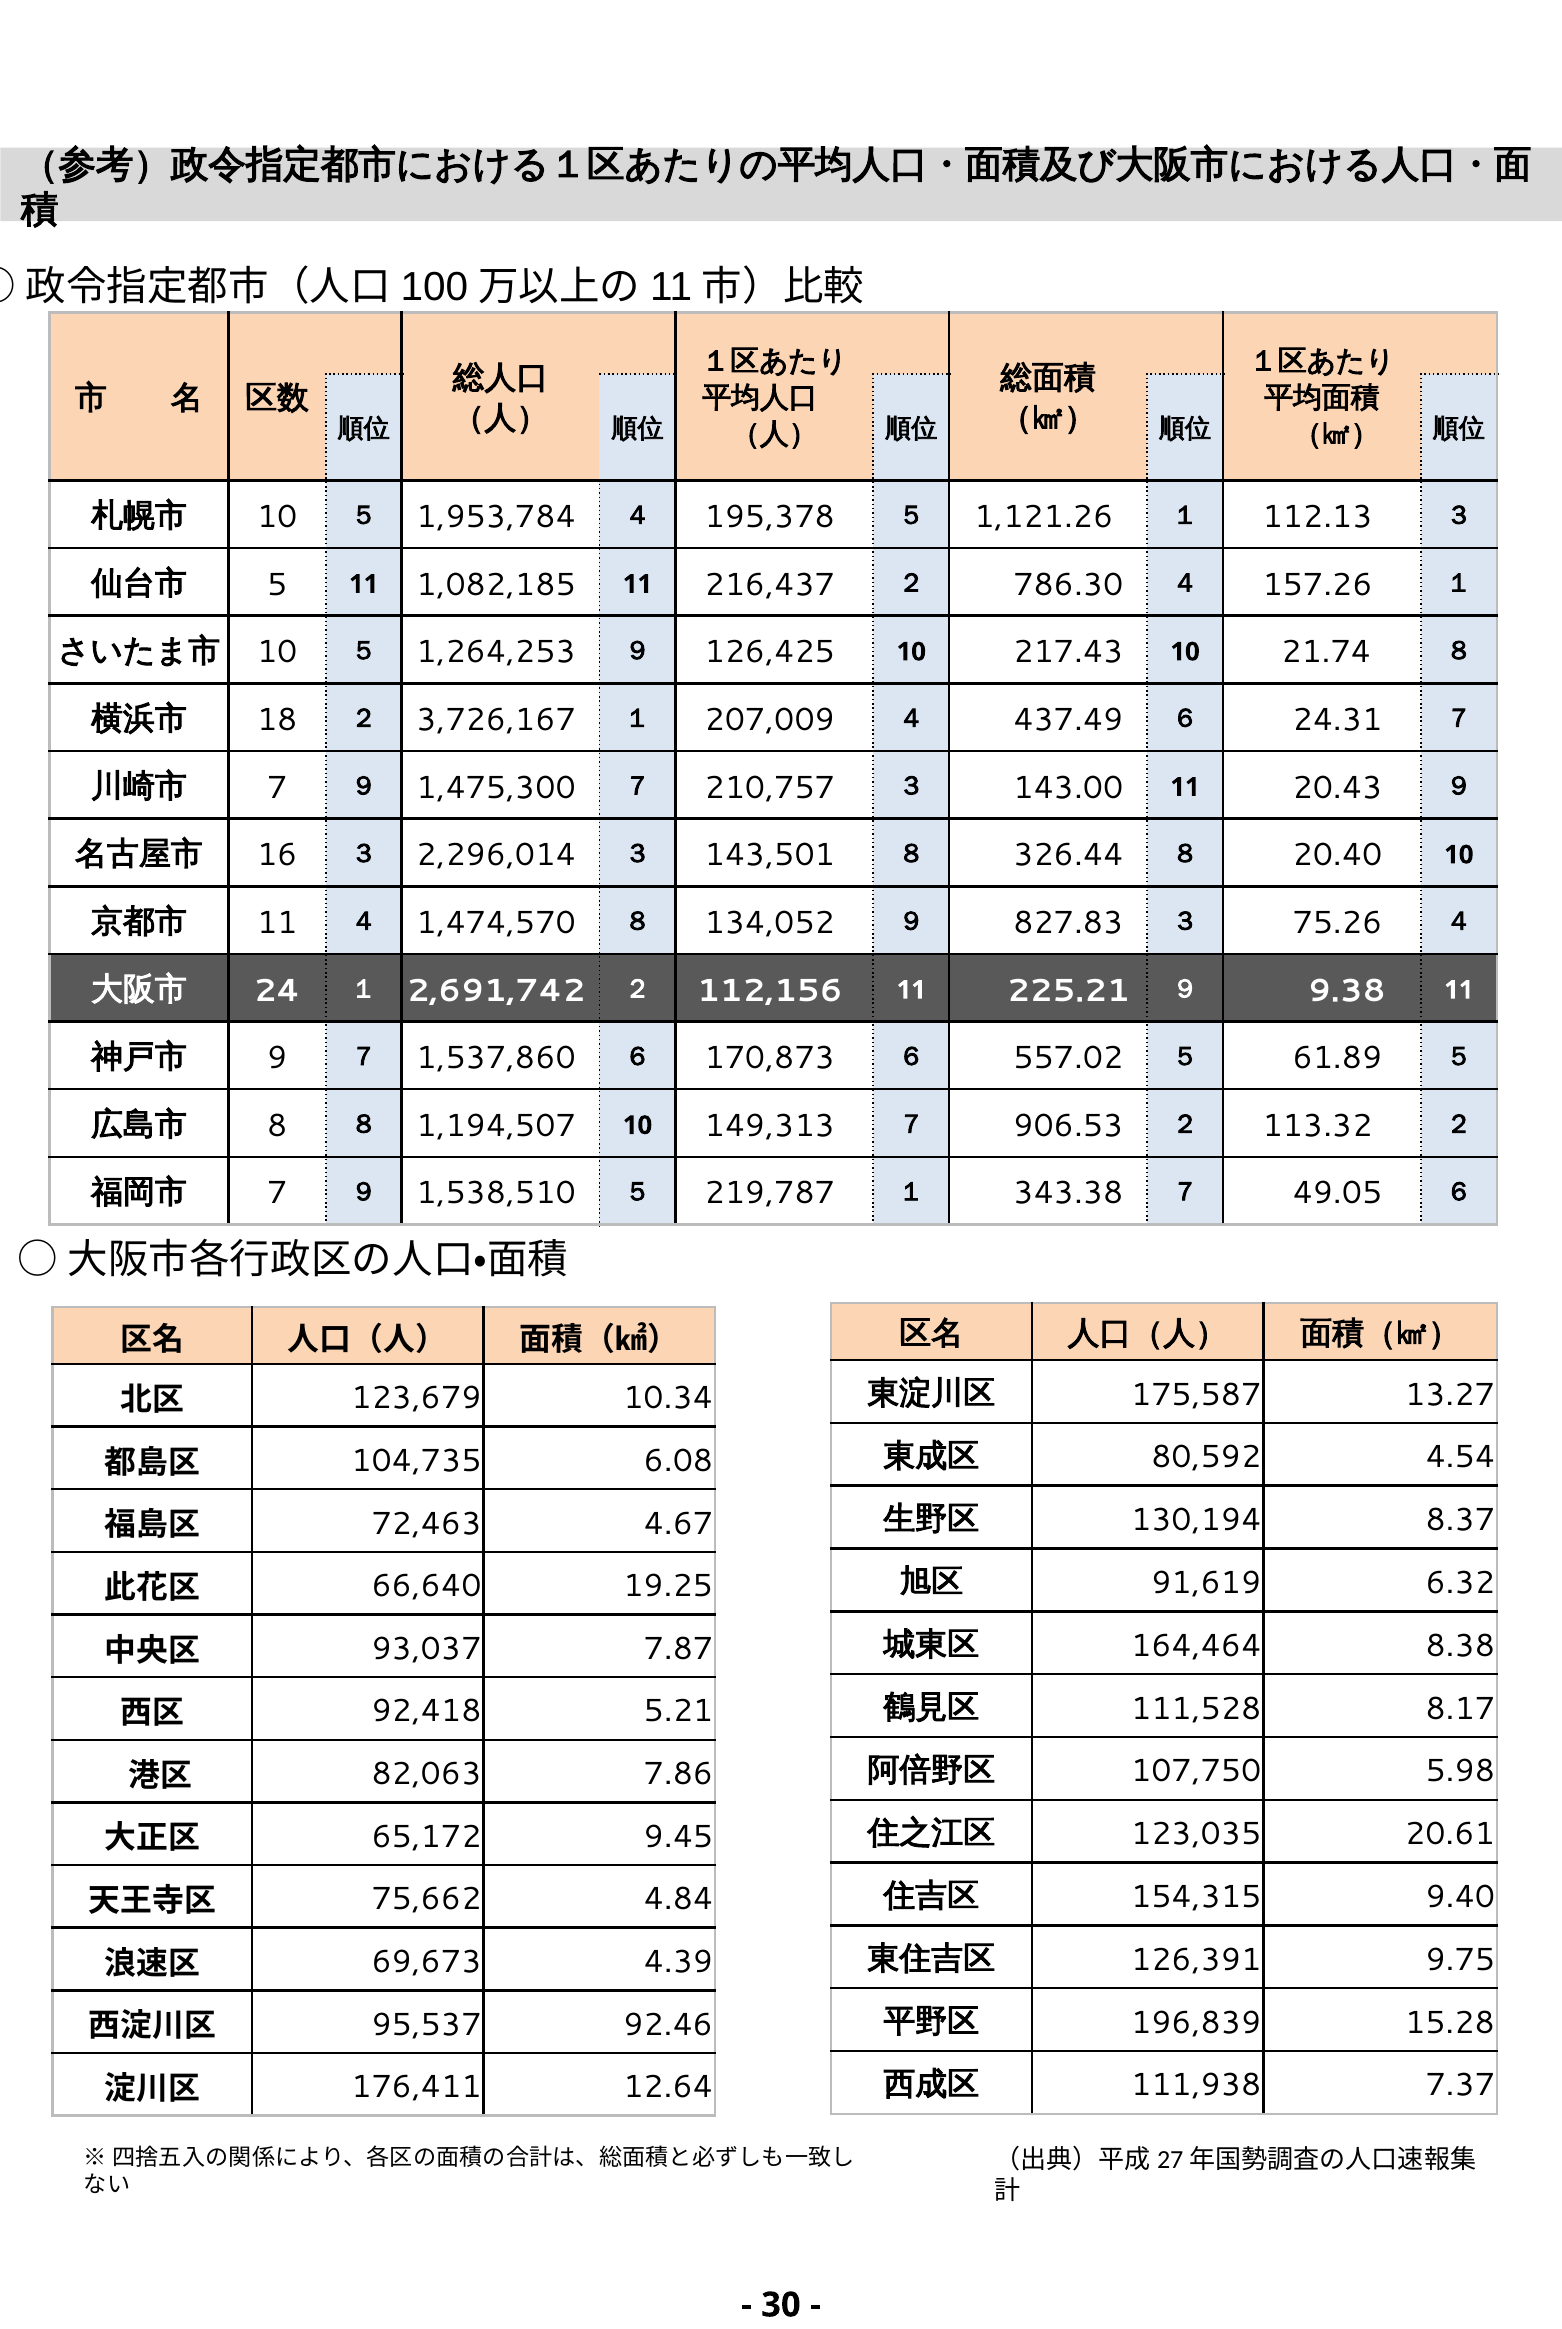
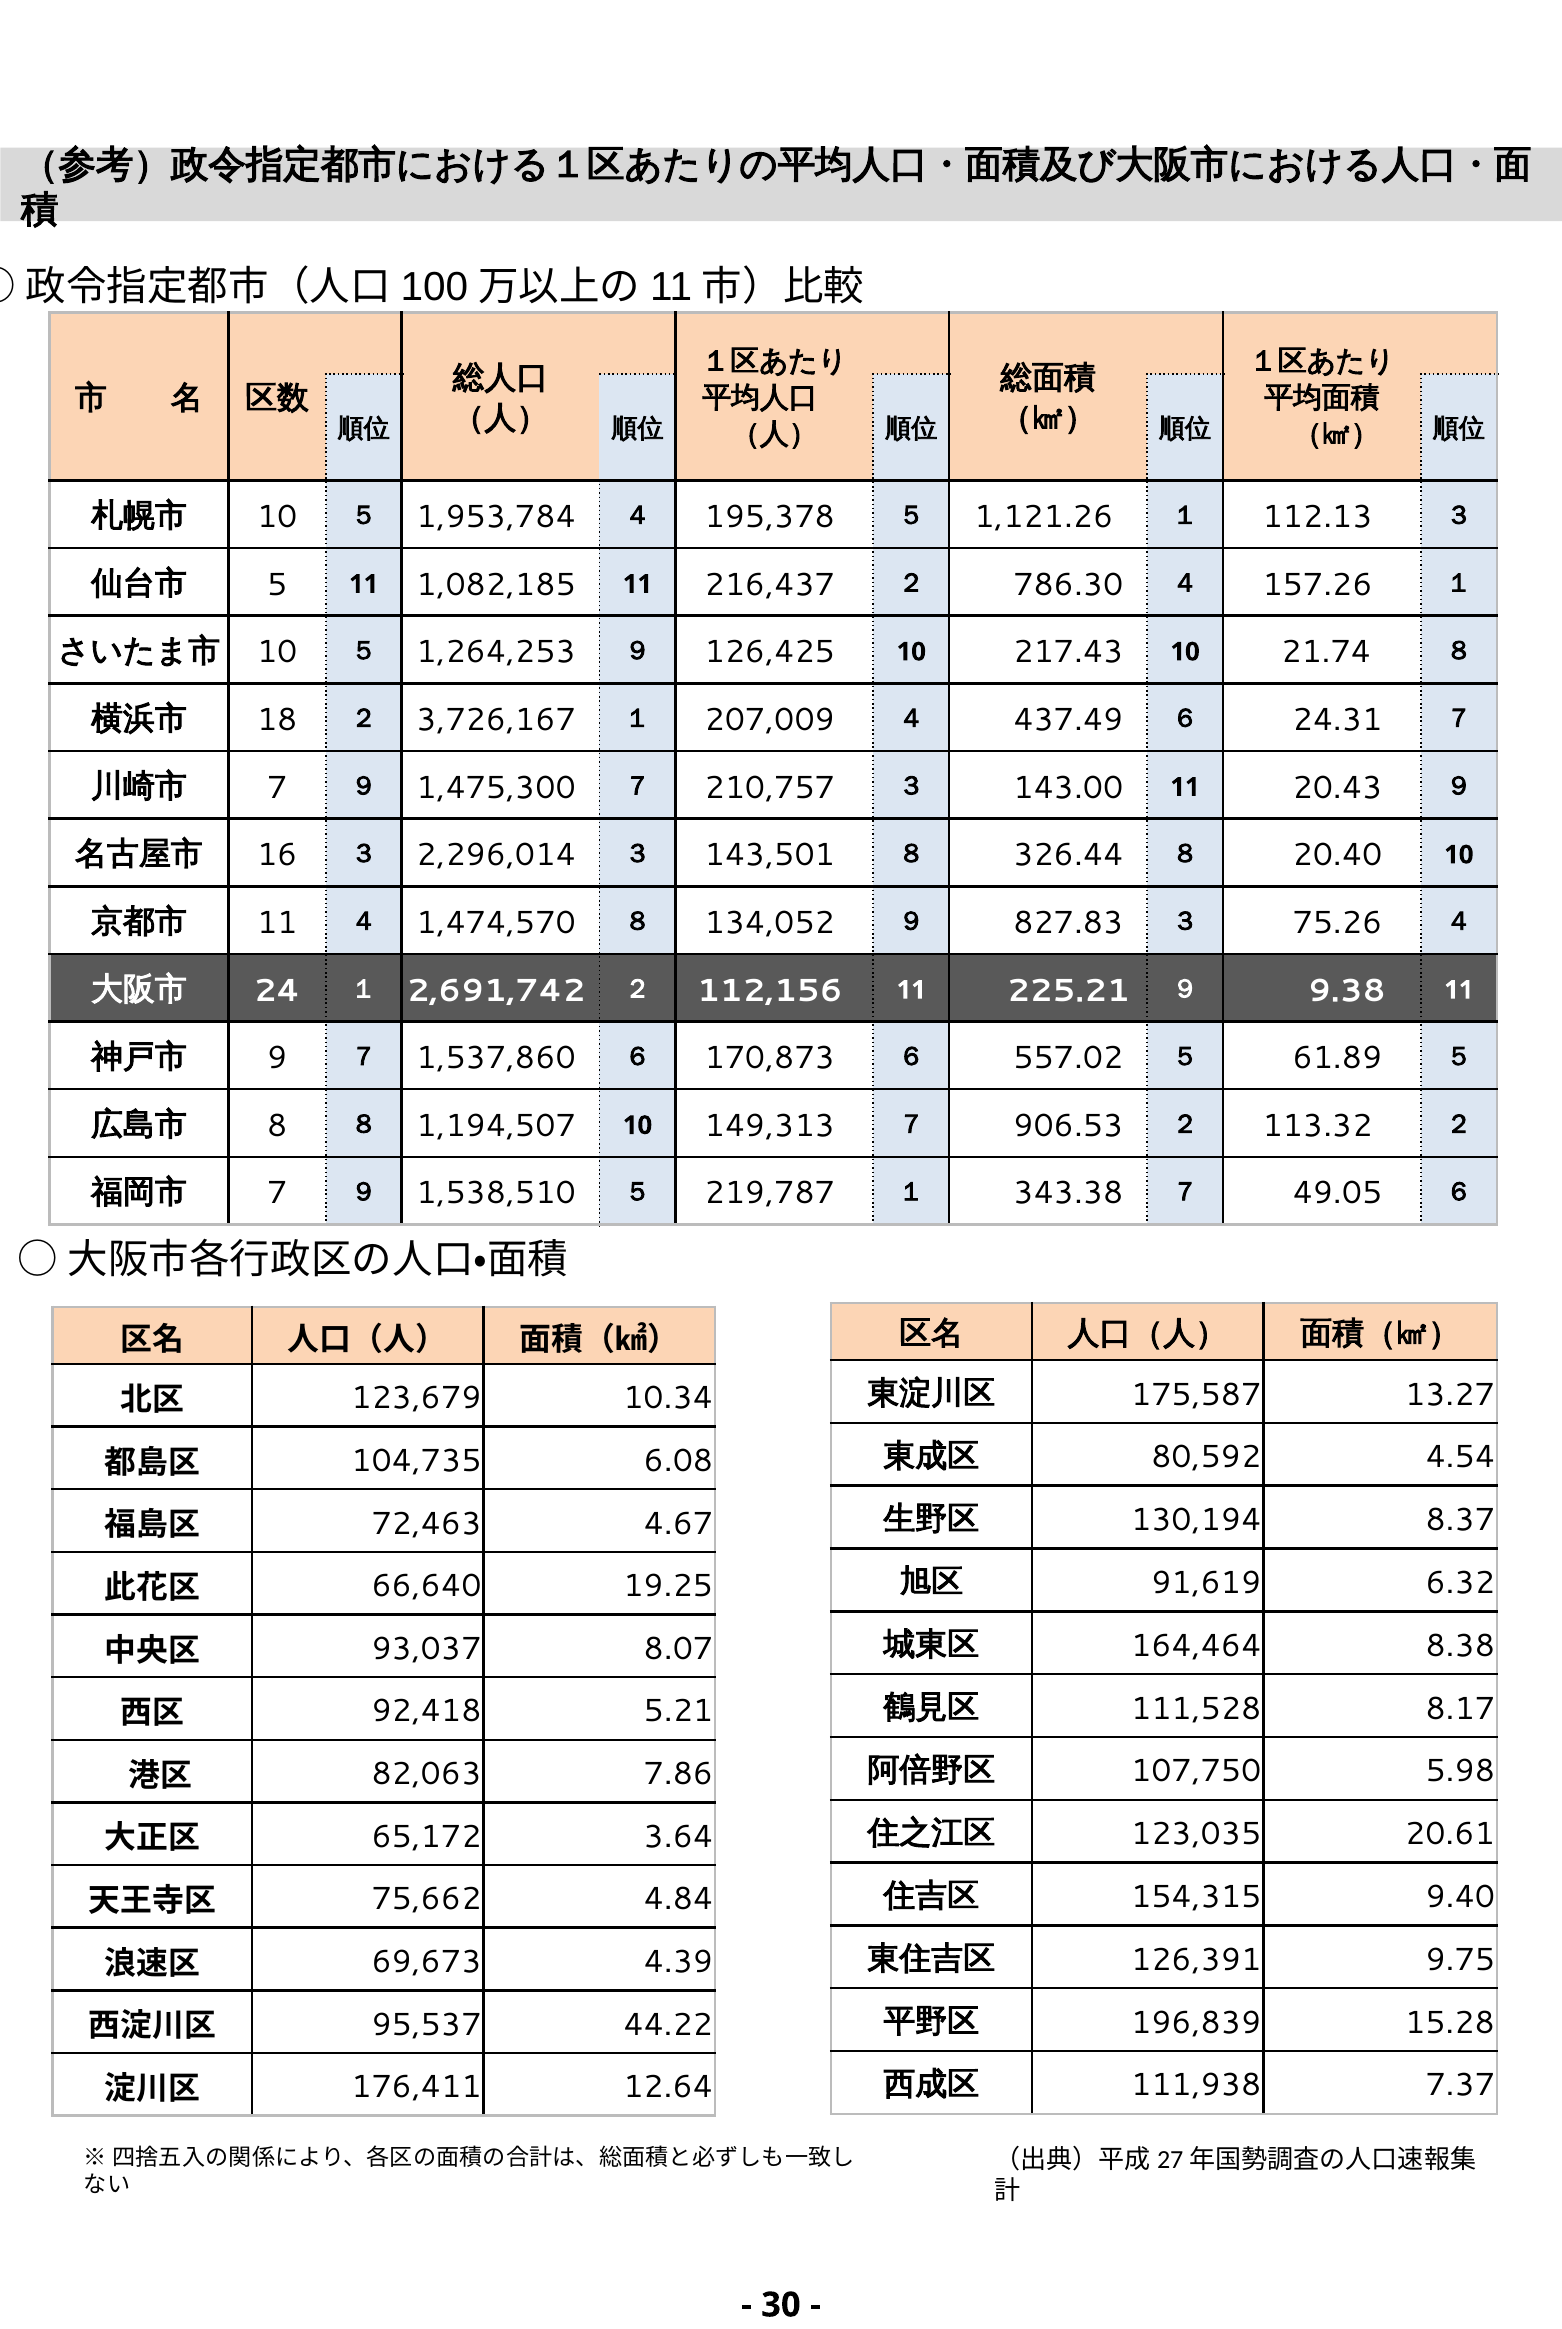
7.87: 7.87 -> 8.07
9.45: 9.45 -> 3.64
92.46: 92.46 -> 44.22
